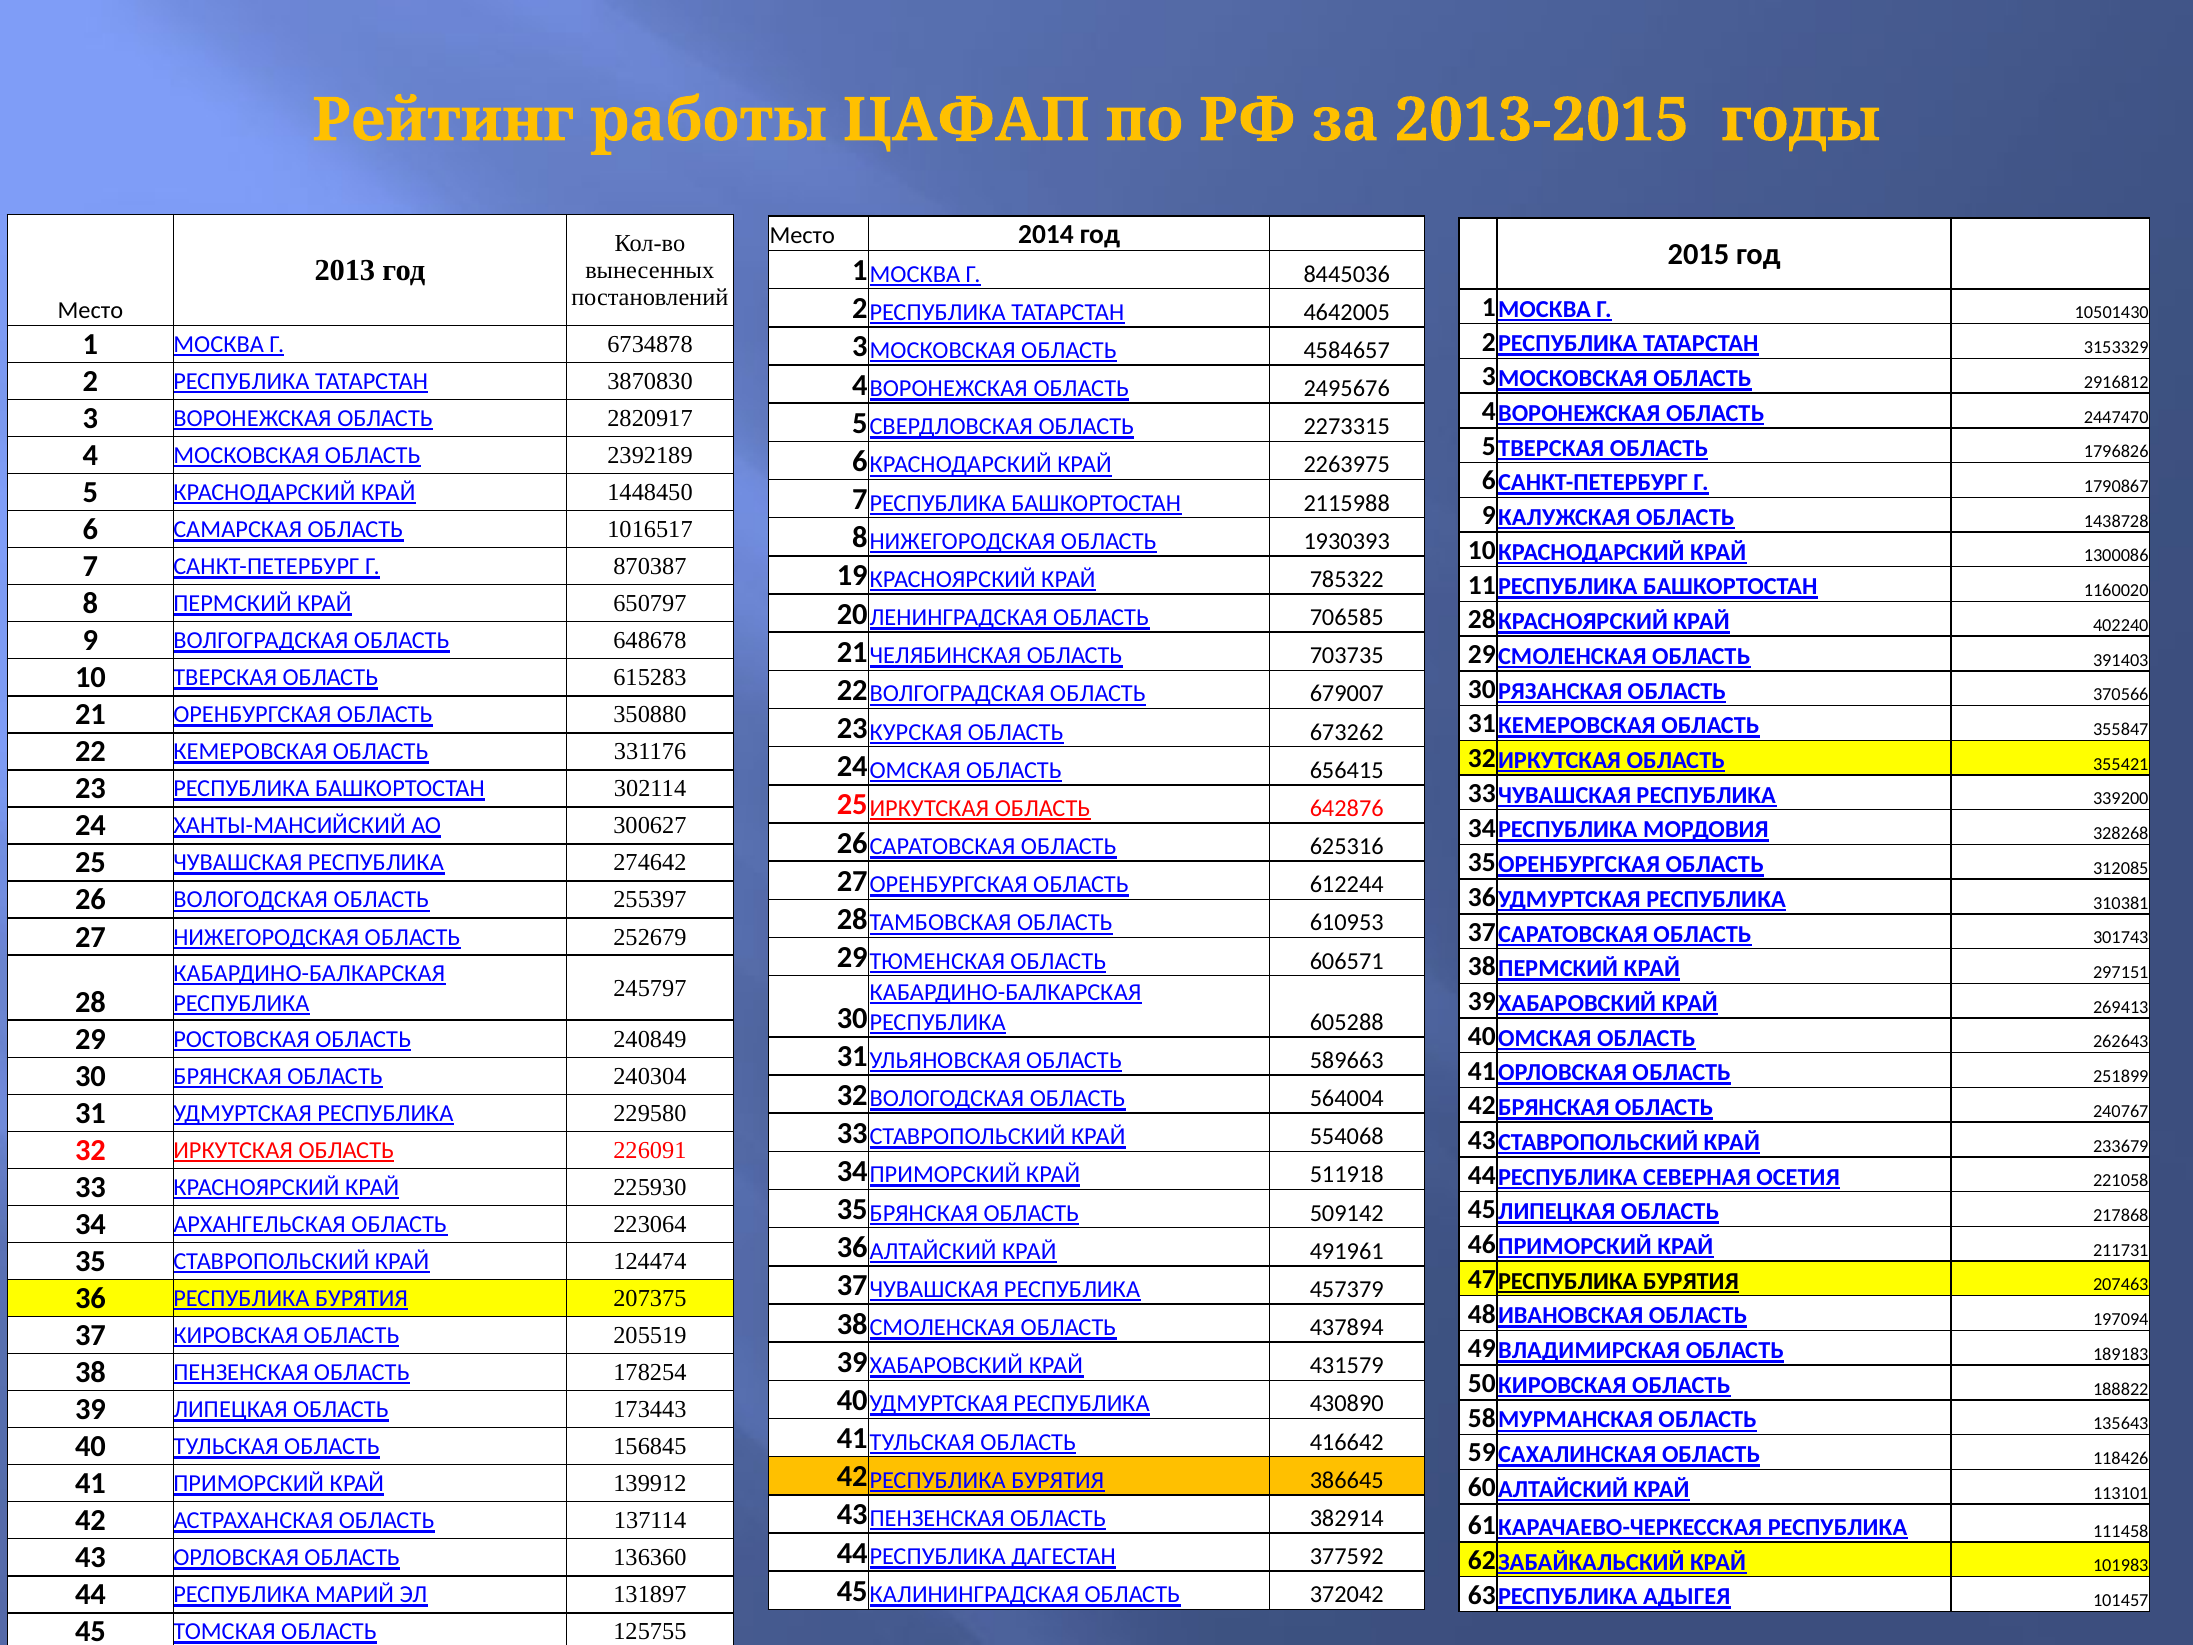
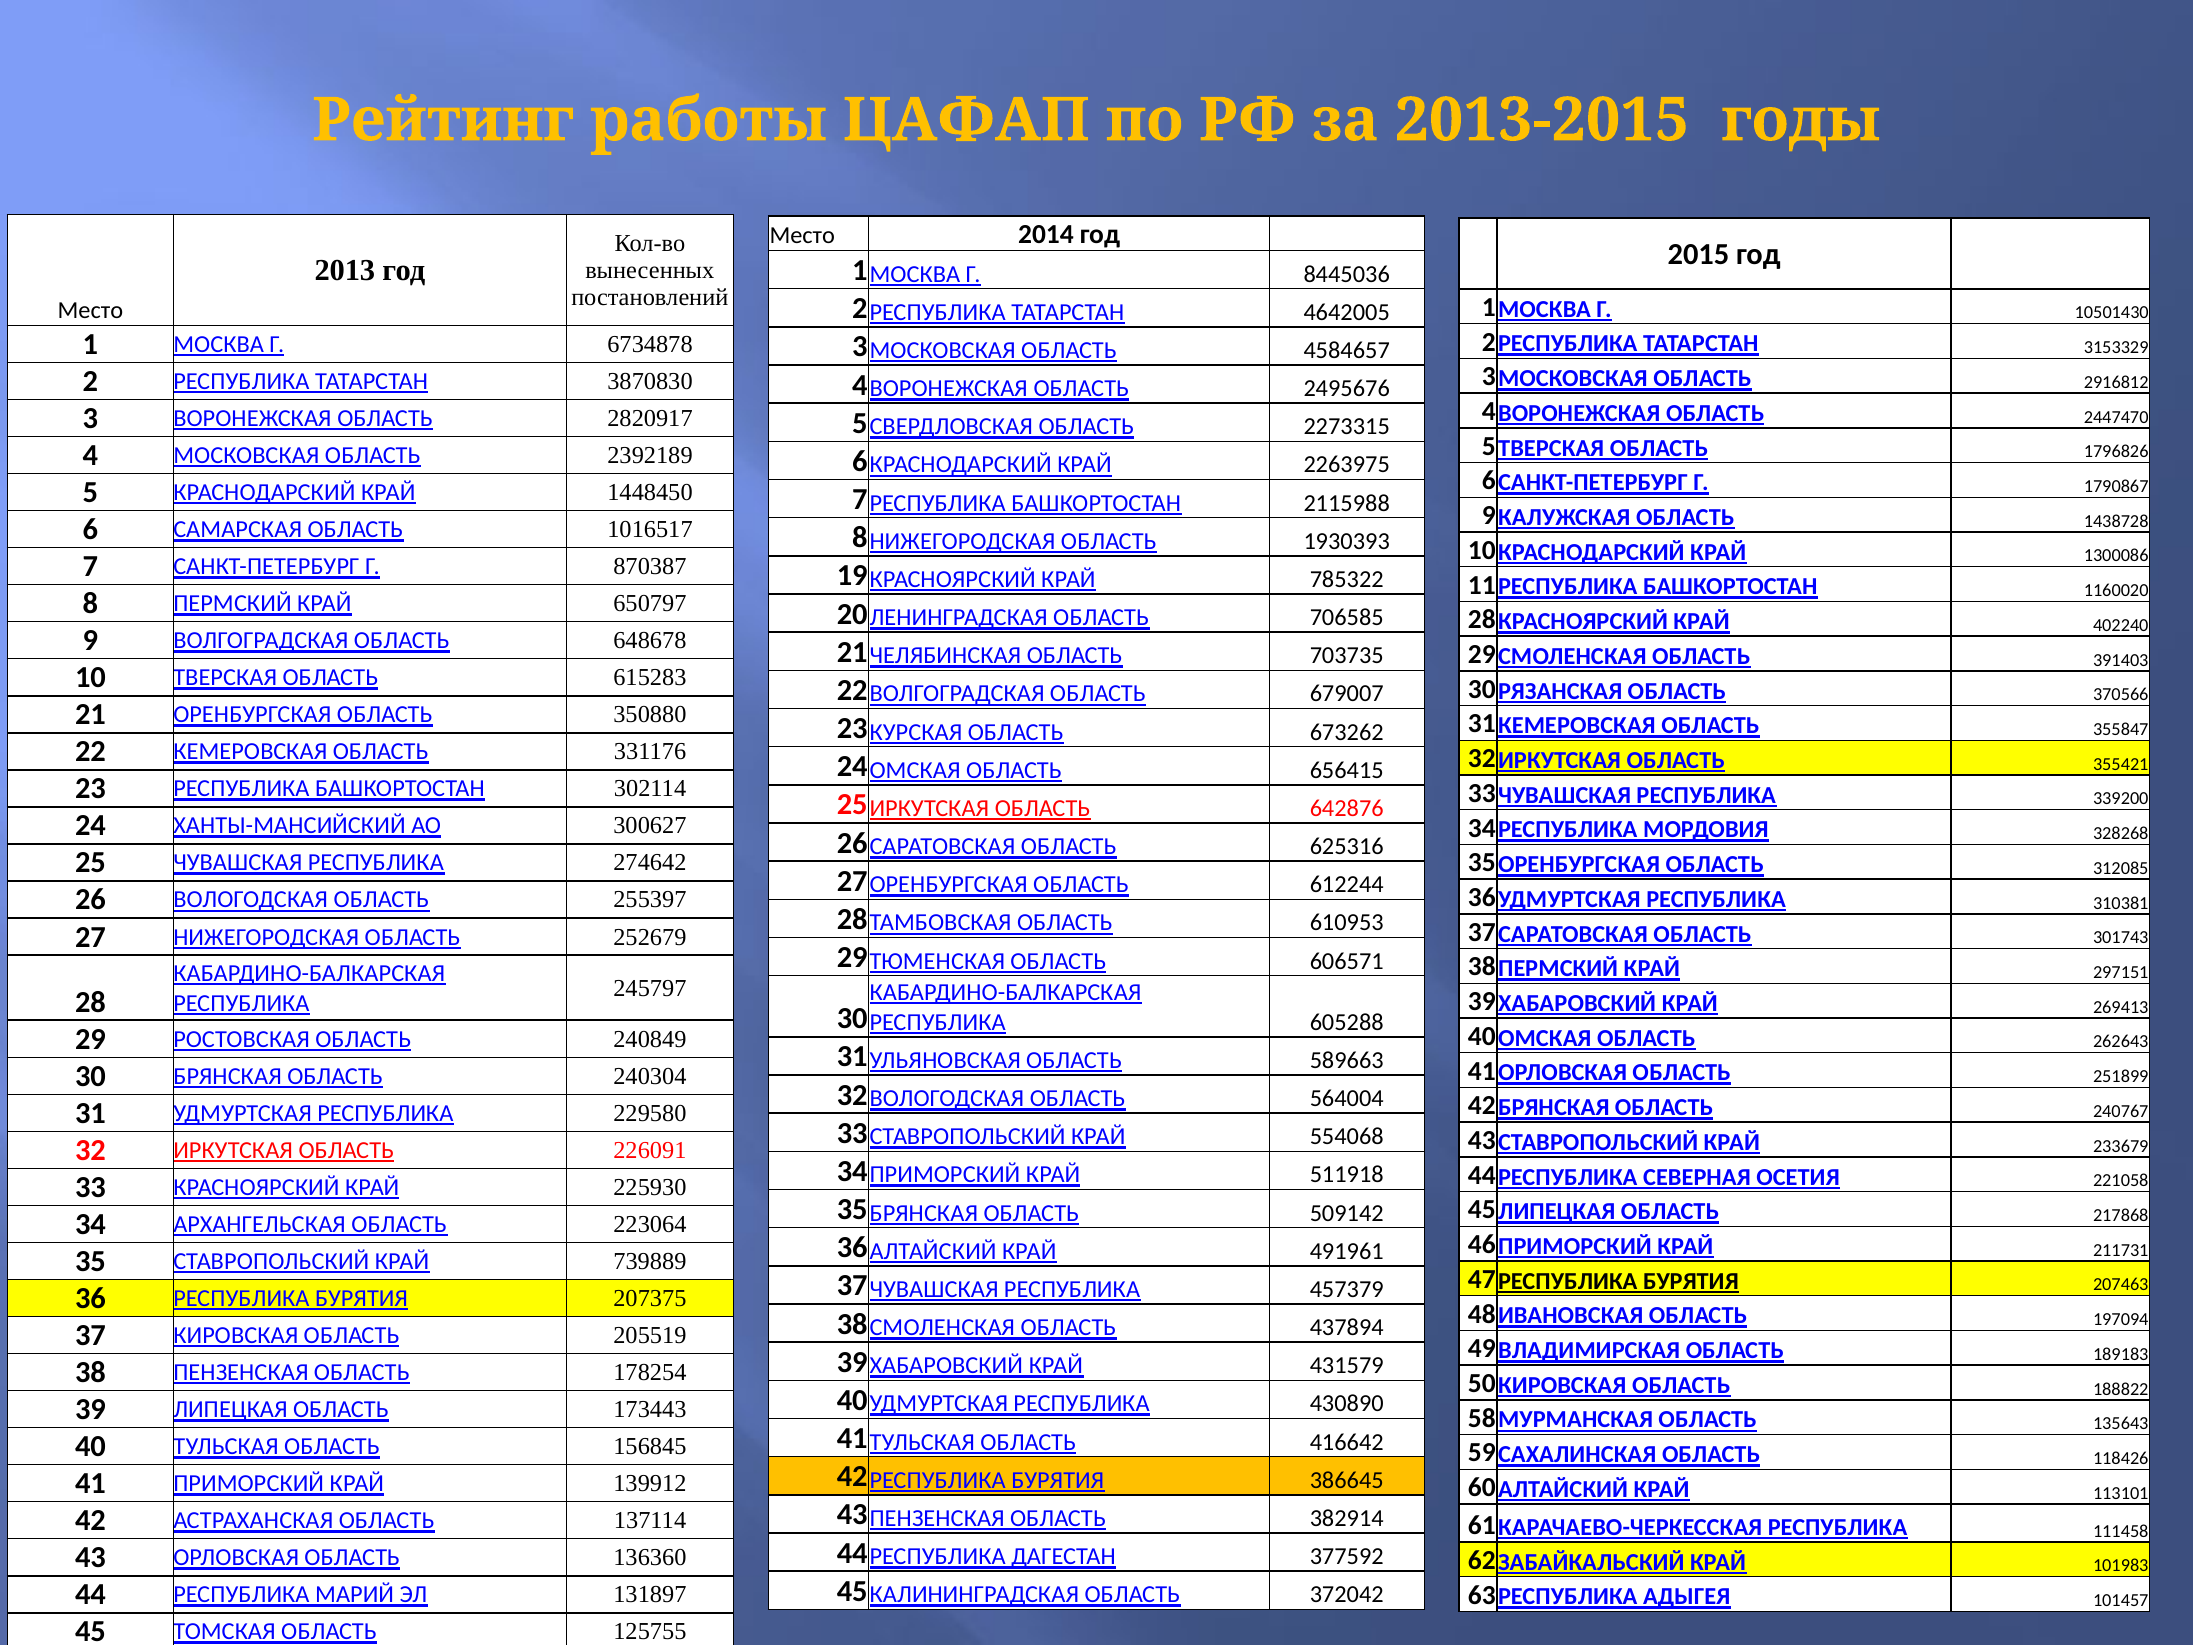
124474: 124474 -> 739889
